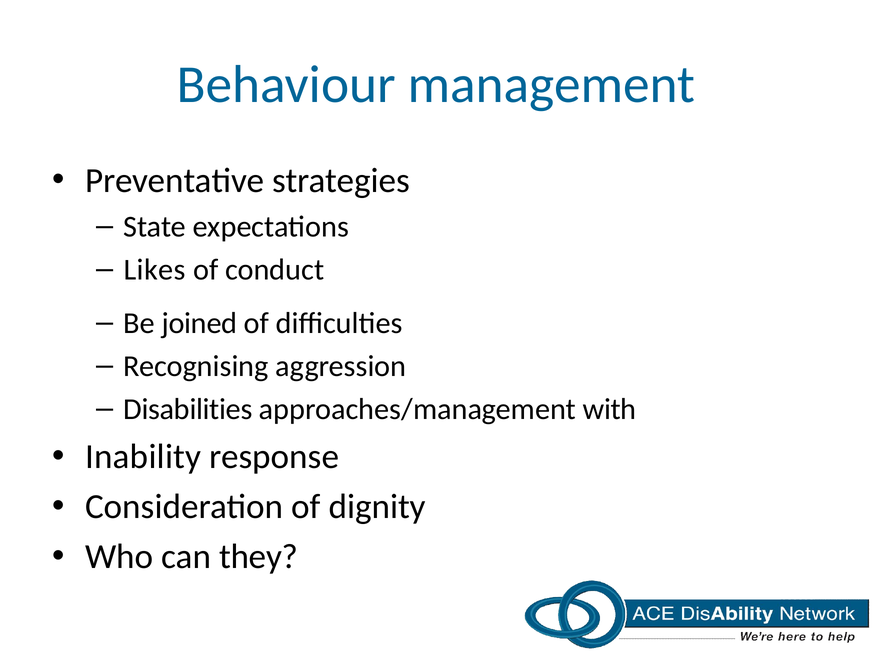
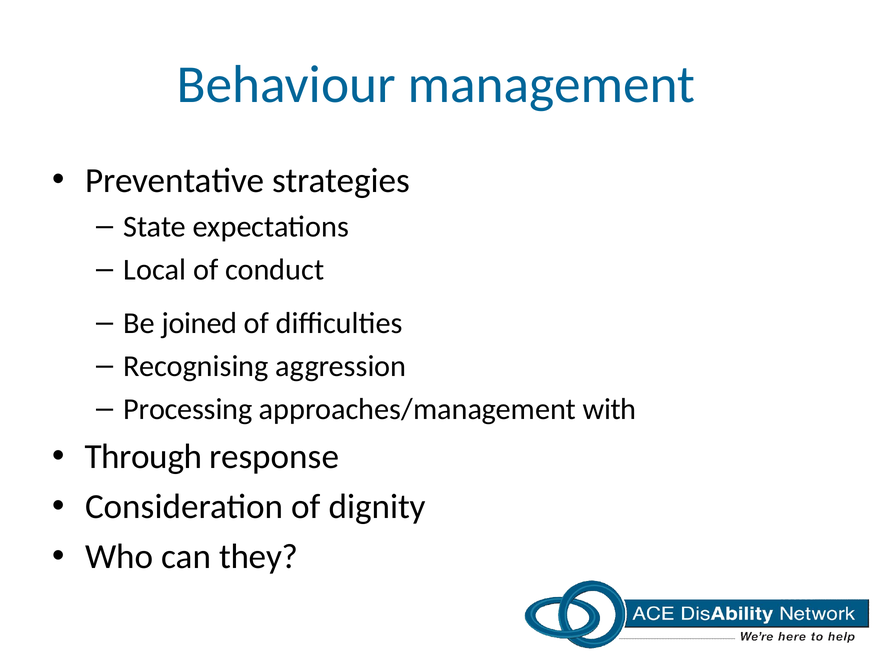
Likes: Likes -> Local
Disabilities: Disabilities -> Processing
Inability: Inability -> Through
